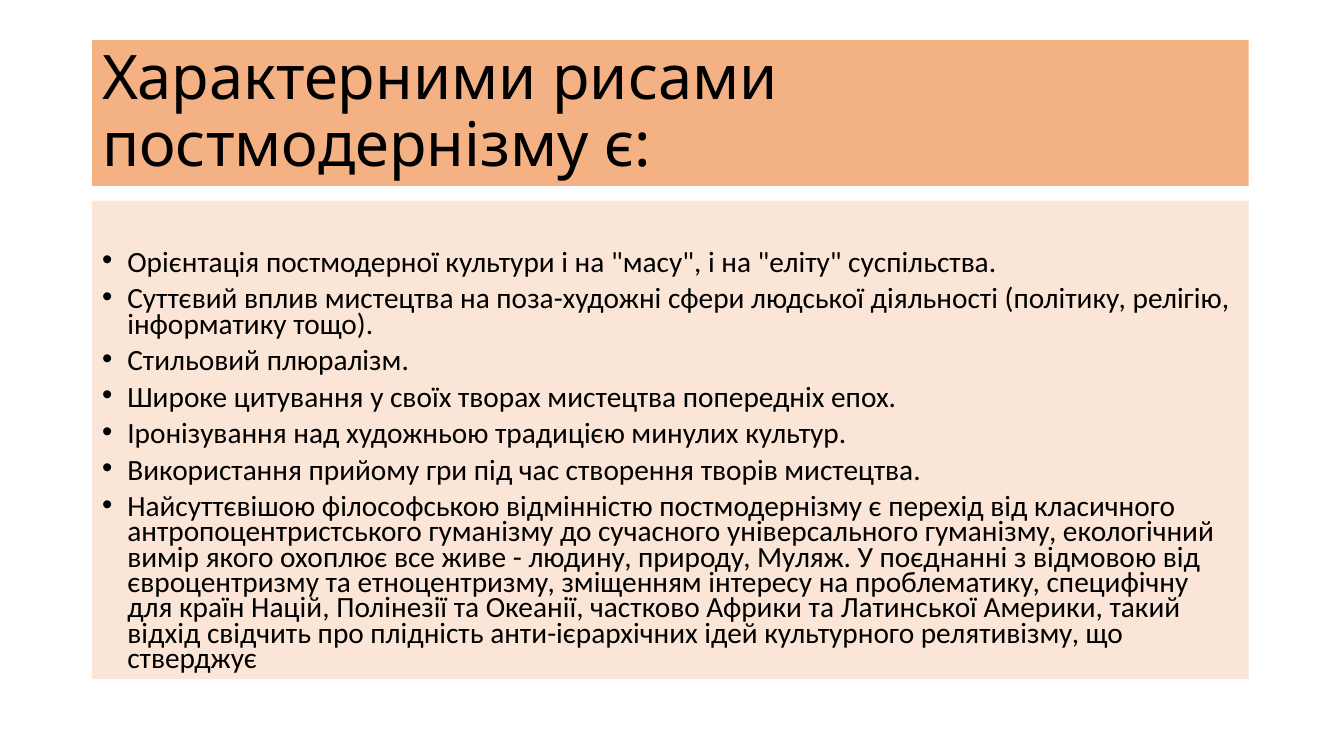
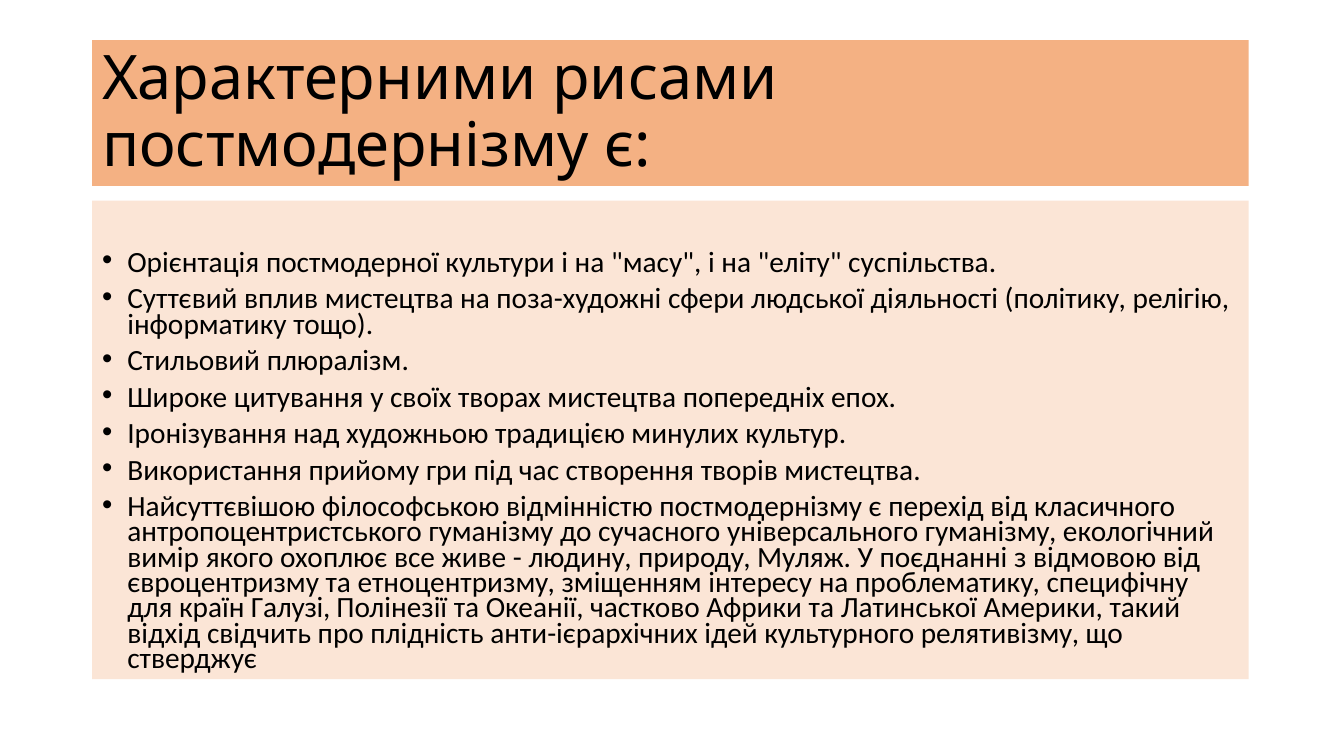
Націй: Націй -> Галузі
